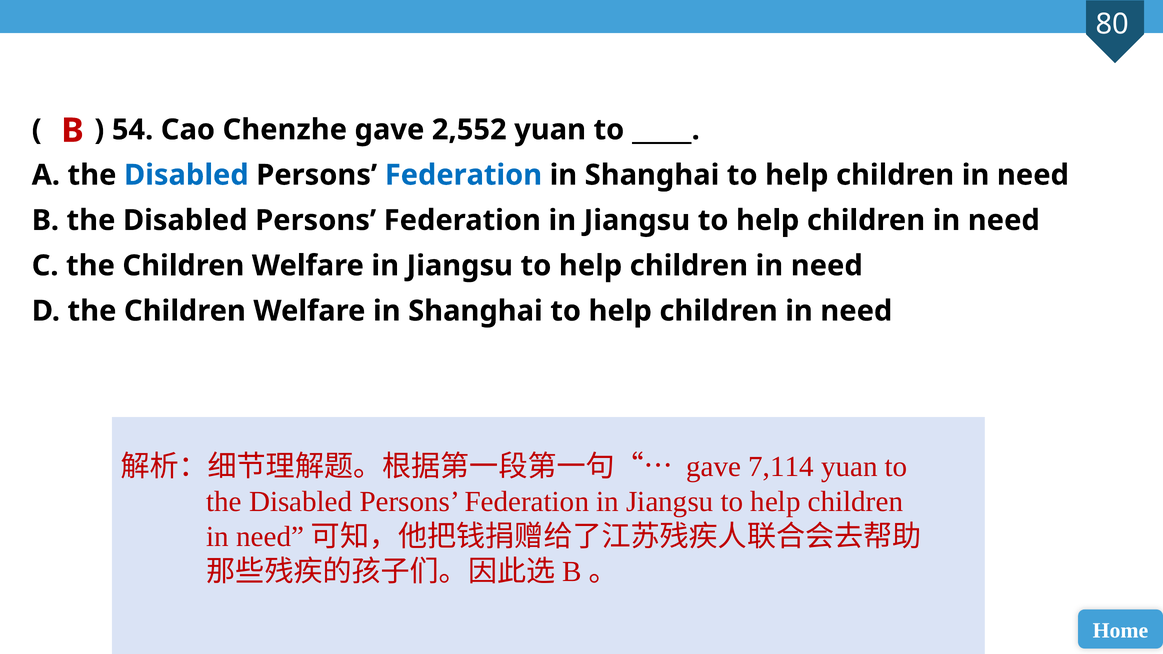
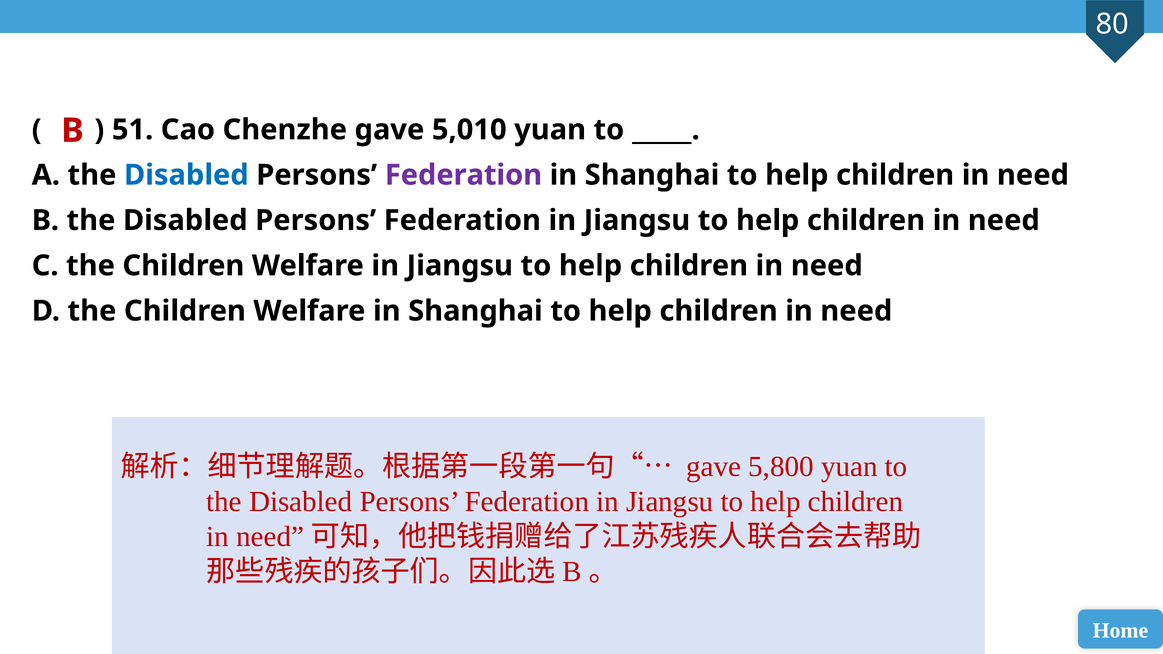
54: 54 -> 51
2,552: 2,552 -> 5,010
Federation at (463, 175) colour: blue -> purple
7,114: 7,114 -> 5,800
